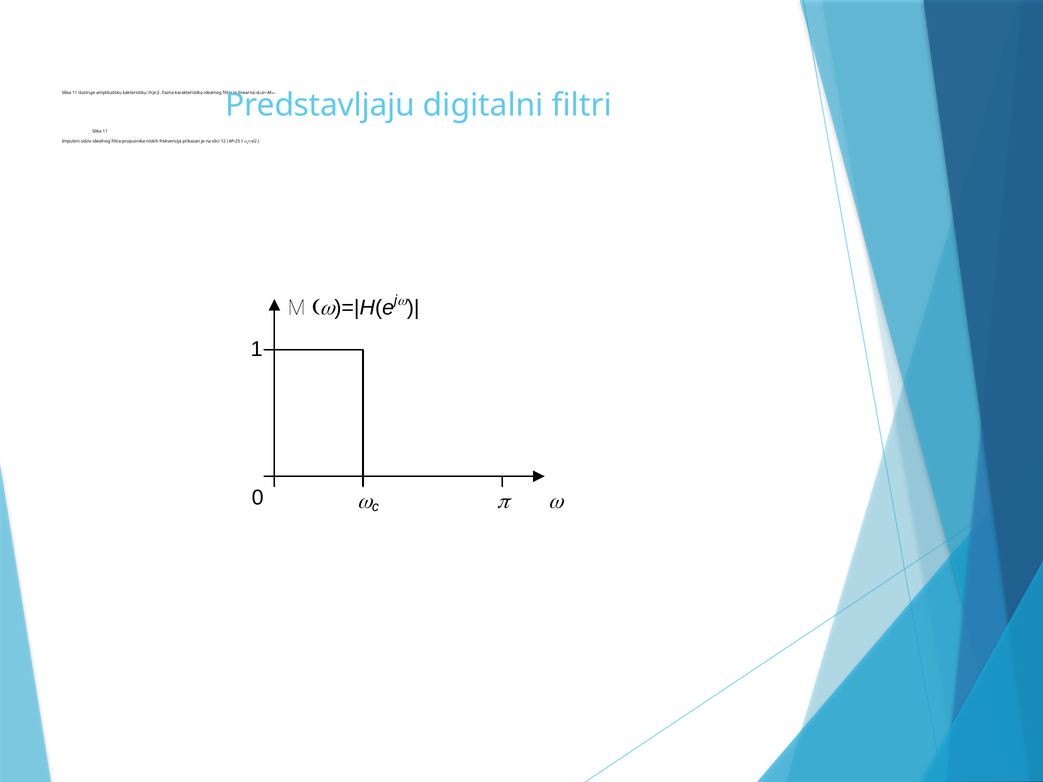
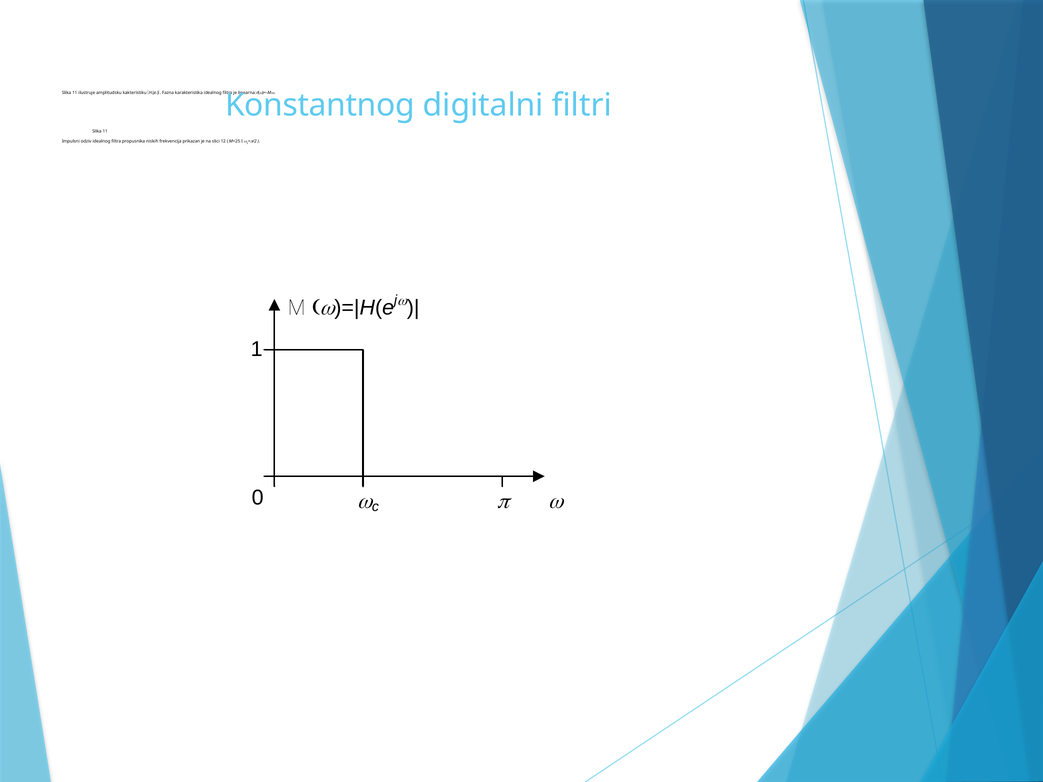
Predstavljaju: Predstavljaju -> Konstantnog
